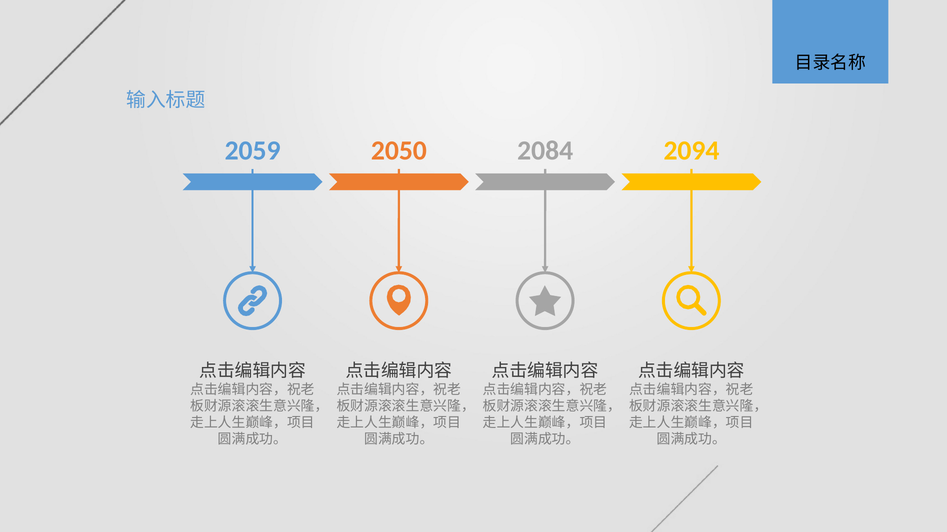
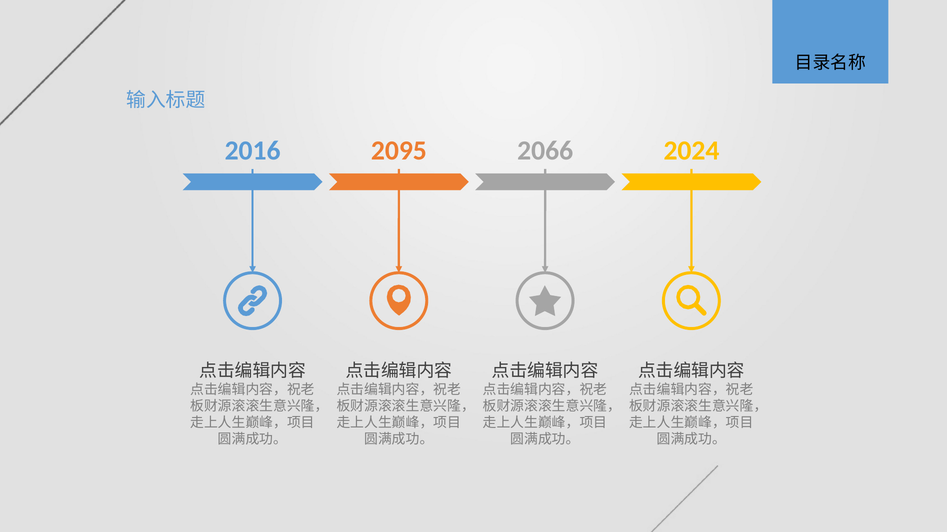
2059: 2059 -> 2016
2050: 2050 -> 2095
2084: 2084 -> 2066
2094: 2094 -> 2024
